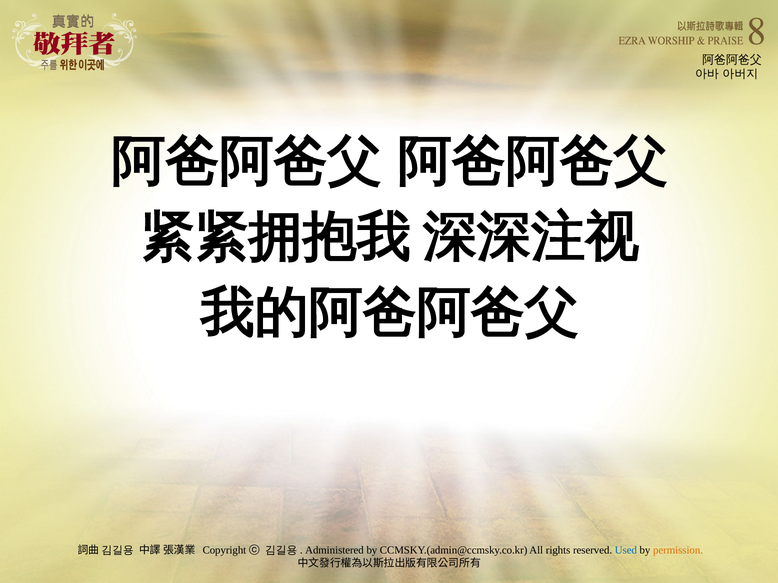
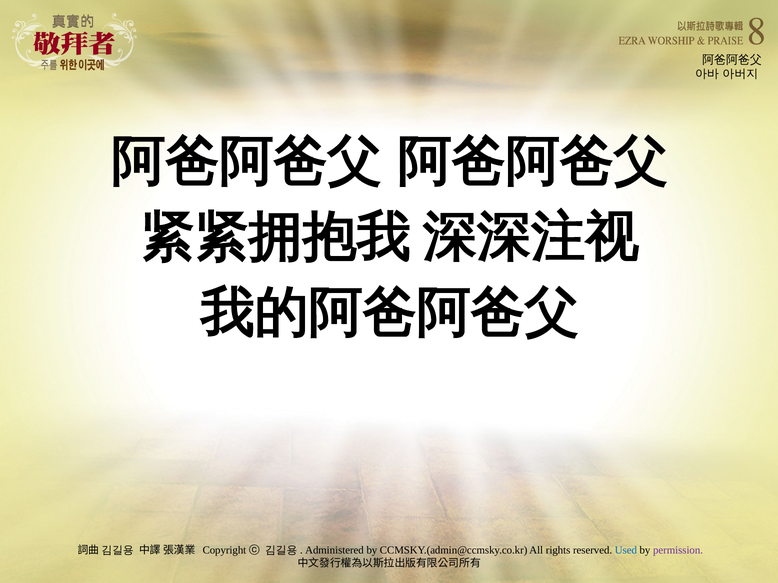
permission colour: orange -> purple
